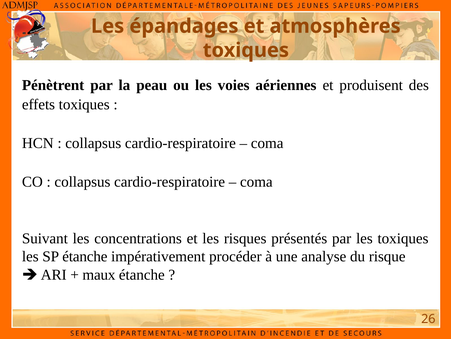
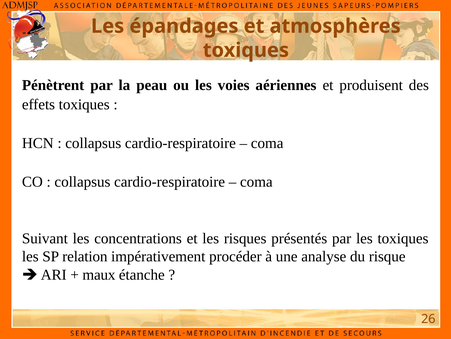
SP étanche: étanche -> relation
